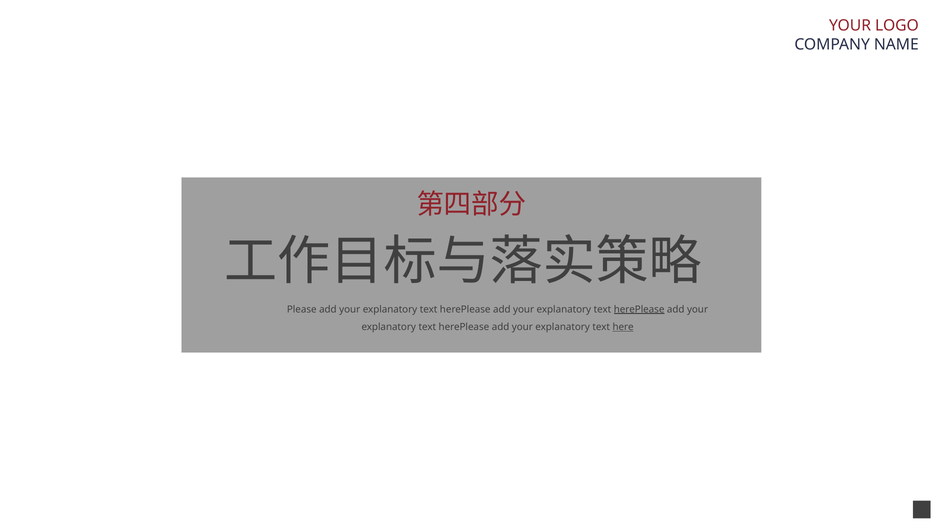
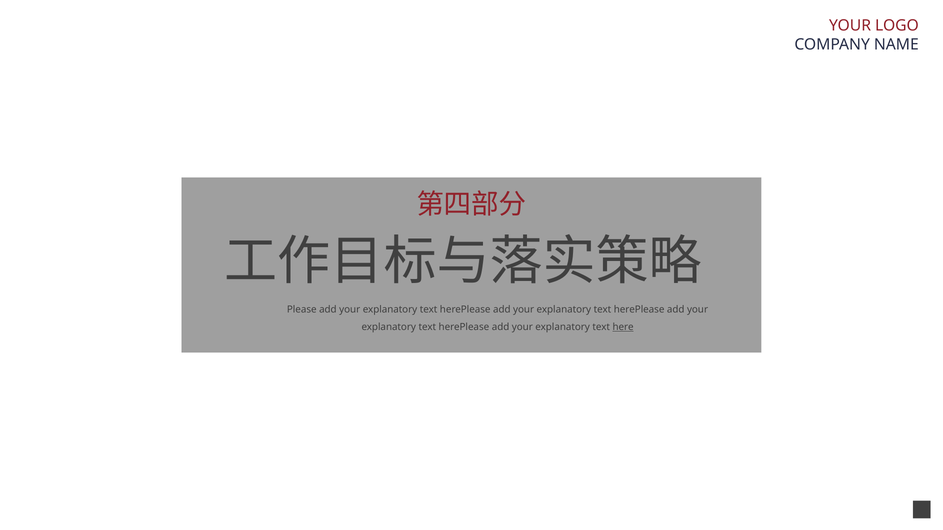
herePlease at (639, 310) underline: present -> none
